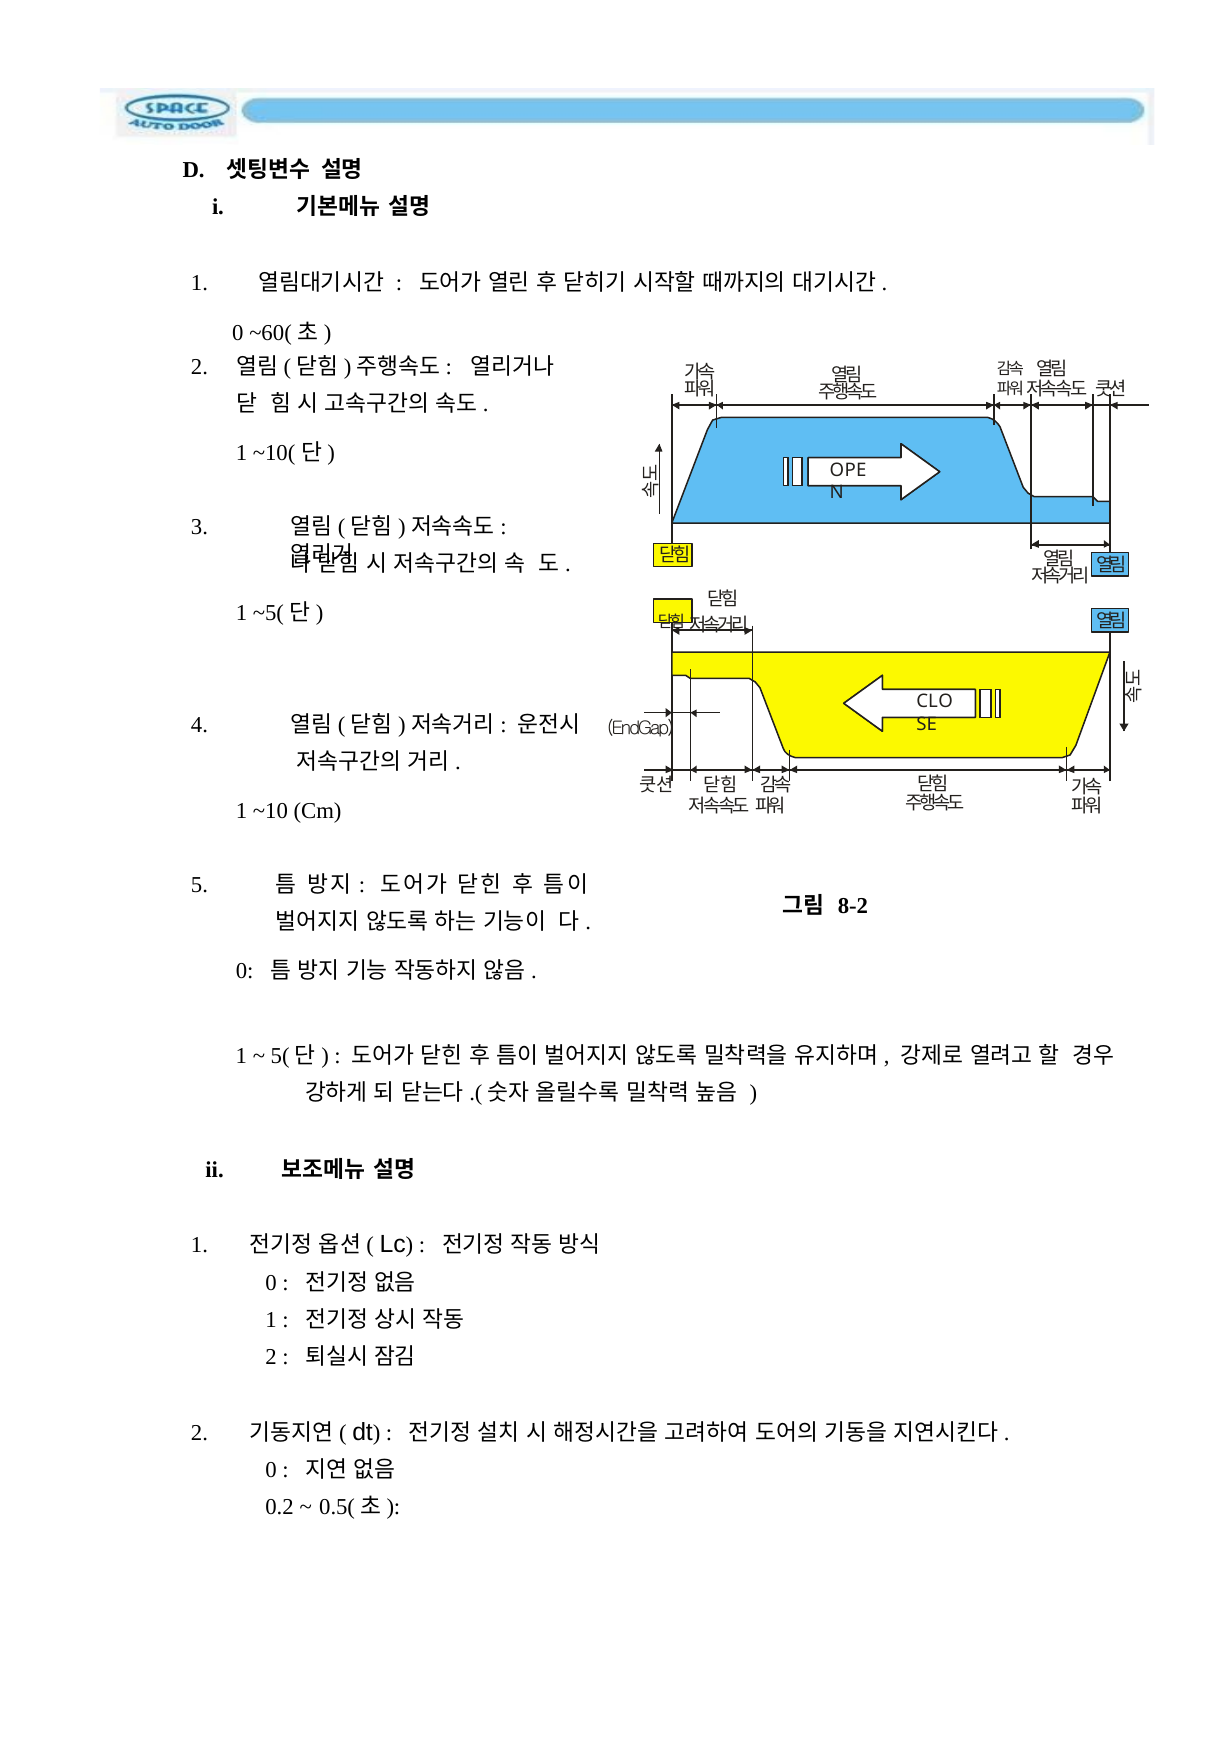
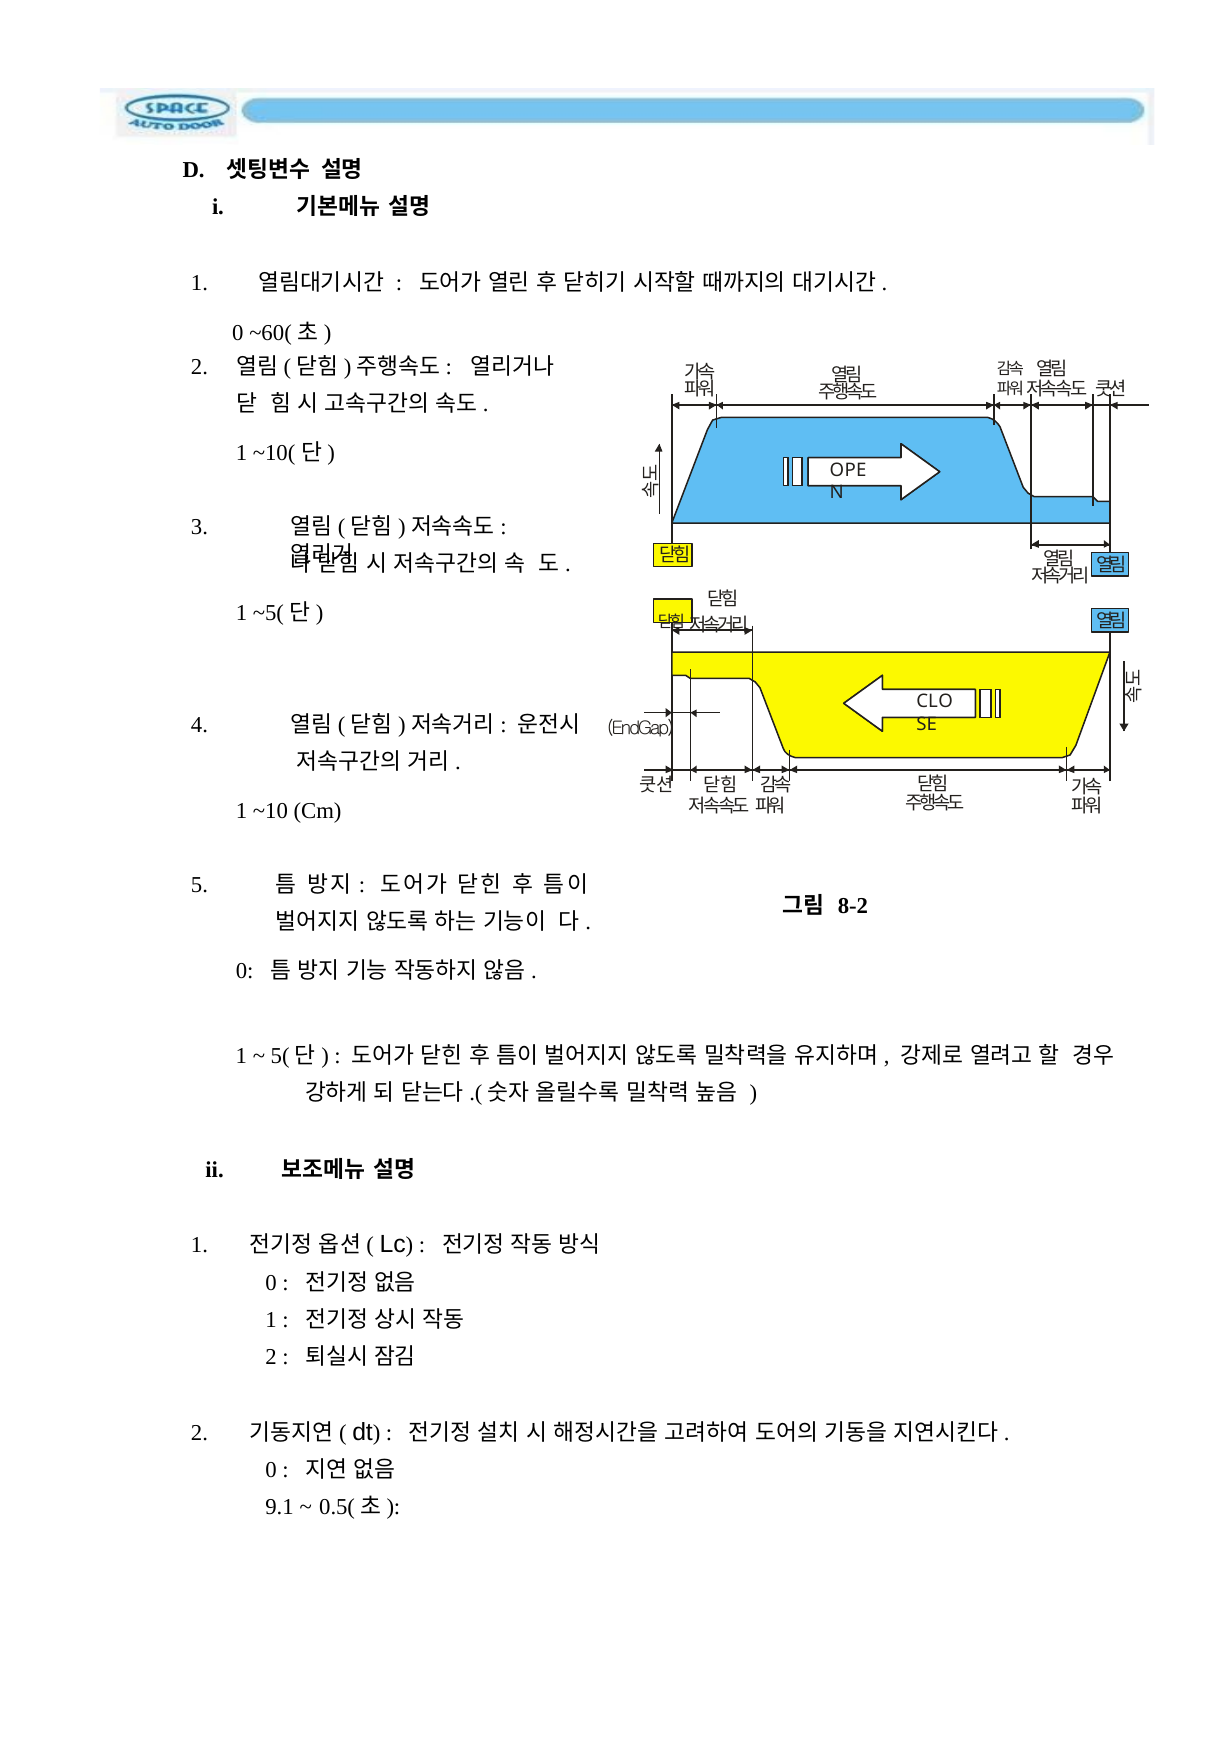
0.2: 0.2 -> 9.1
